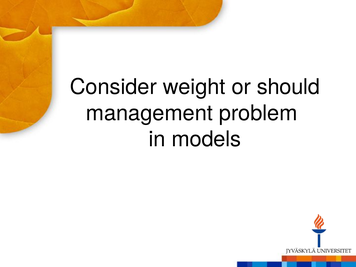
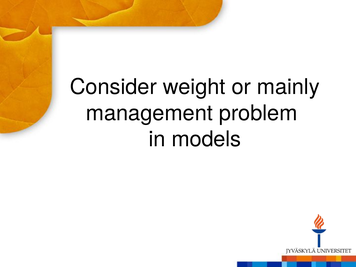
should: should -> mainly
